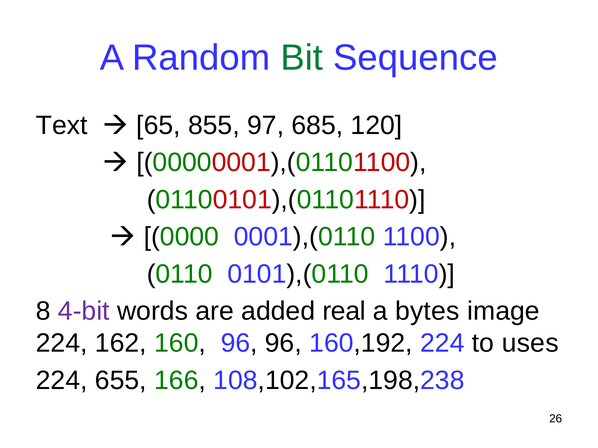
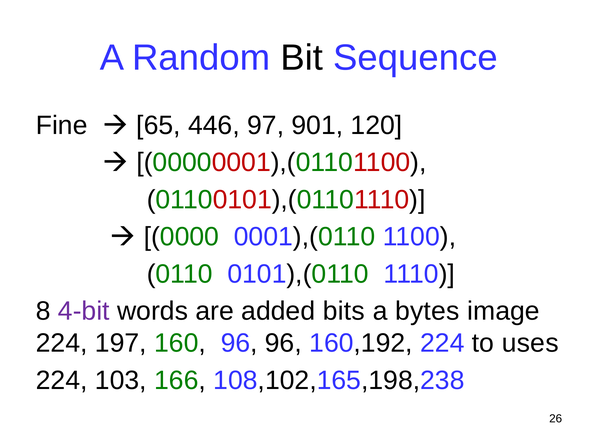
Bit colour: green -> black
Text: Text -> Fine
855: 855 -> 446
685: 685 -> 901
real: real -> bits
162: 162 -> 197
655: 655 -> 103
